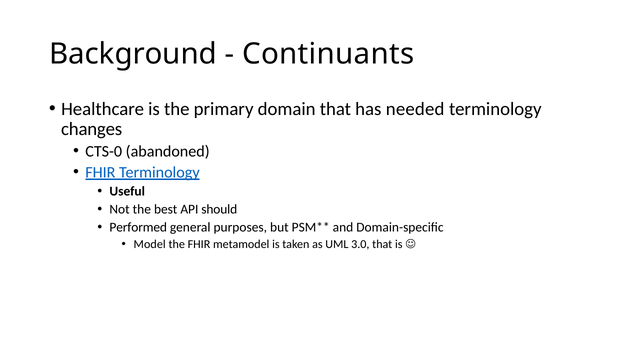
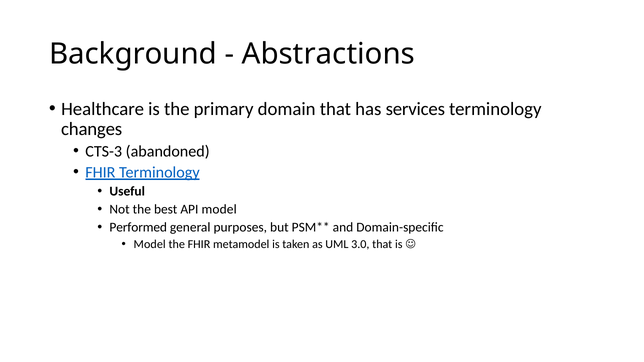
Continuants: Continuants -> Abstractions
needed: needed -> services
CTS-0: CTS-0 -> CTS-3
API should: should -> model
